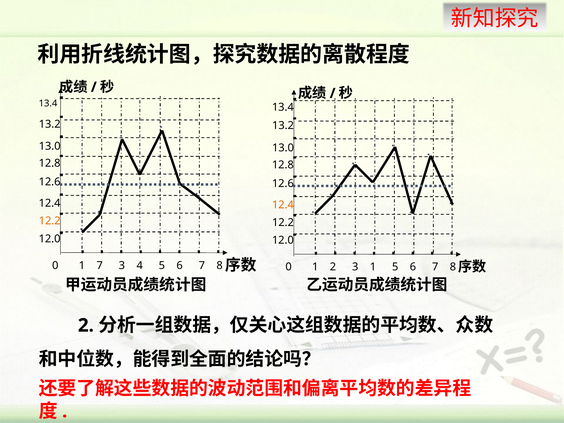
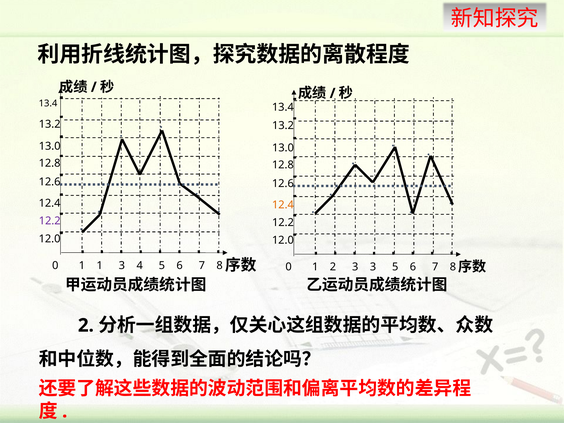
12.2 at (50, 221) colour: orange -> purple
1 7: 7 -> 1
3 1: 1 -> 3
